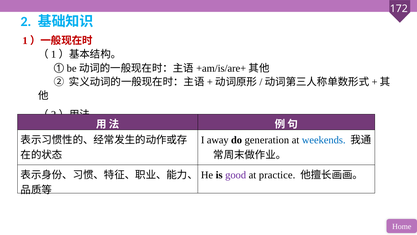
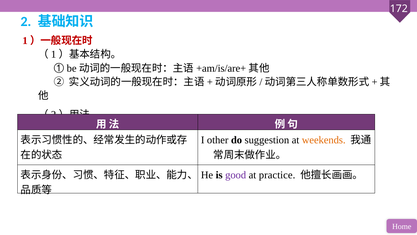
away: away -> other
generation: generation -> suggestion
weekends colour: blue -> orange
